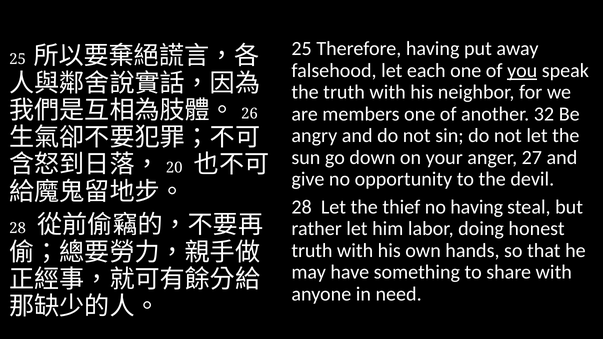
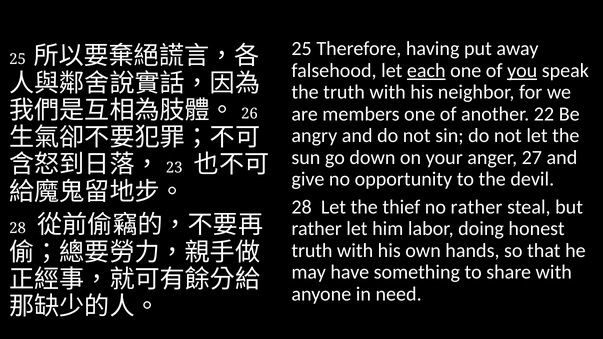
each underline: none -> present
32: 32 -> 22
20: 20 -> 23
no having: having -> rather
